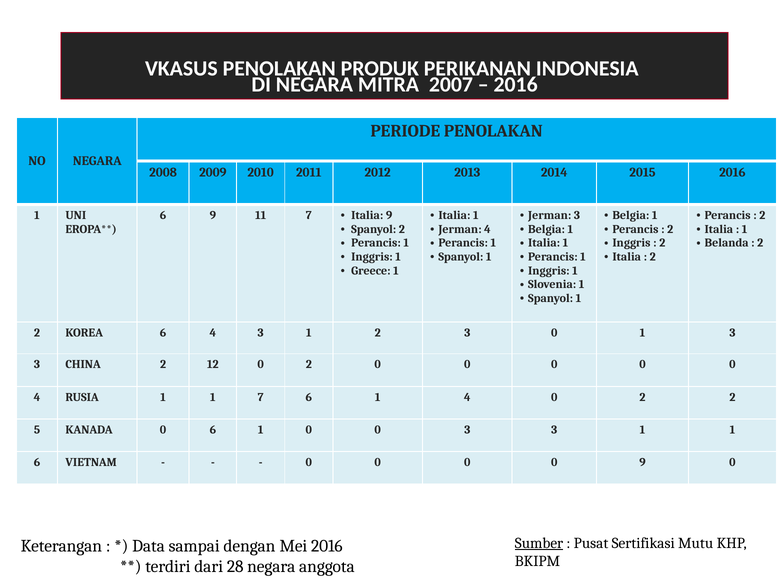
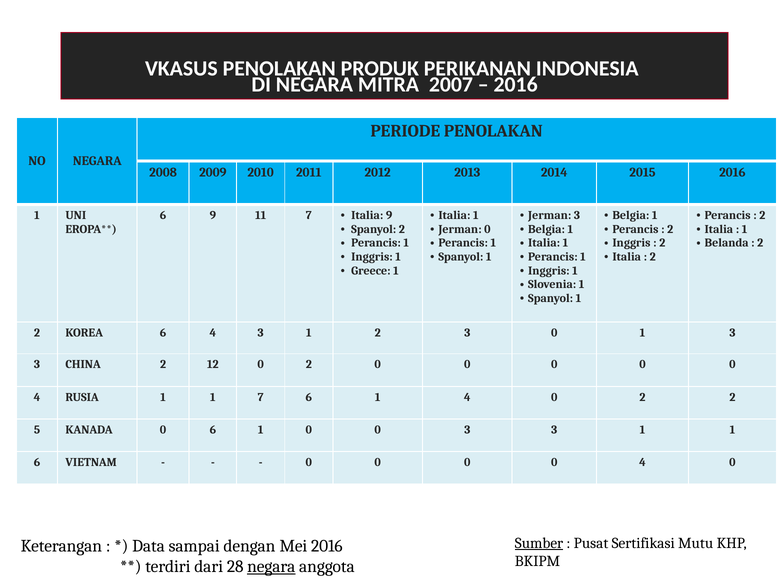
Jerman 4: 4 -> 0
9 at (642, 463): 9 -> 4
negara at (271, 567) underline: none -> present
